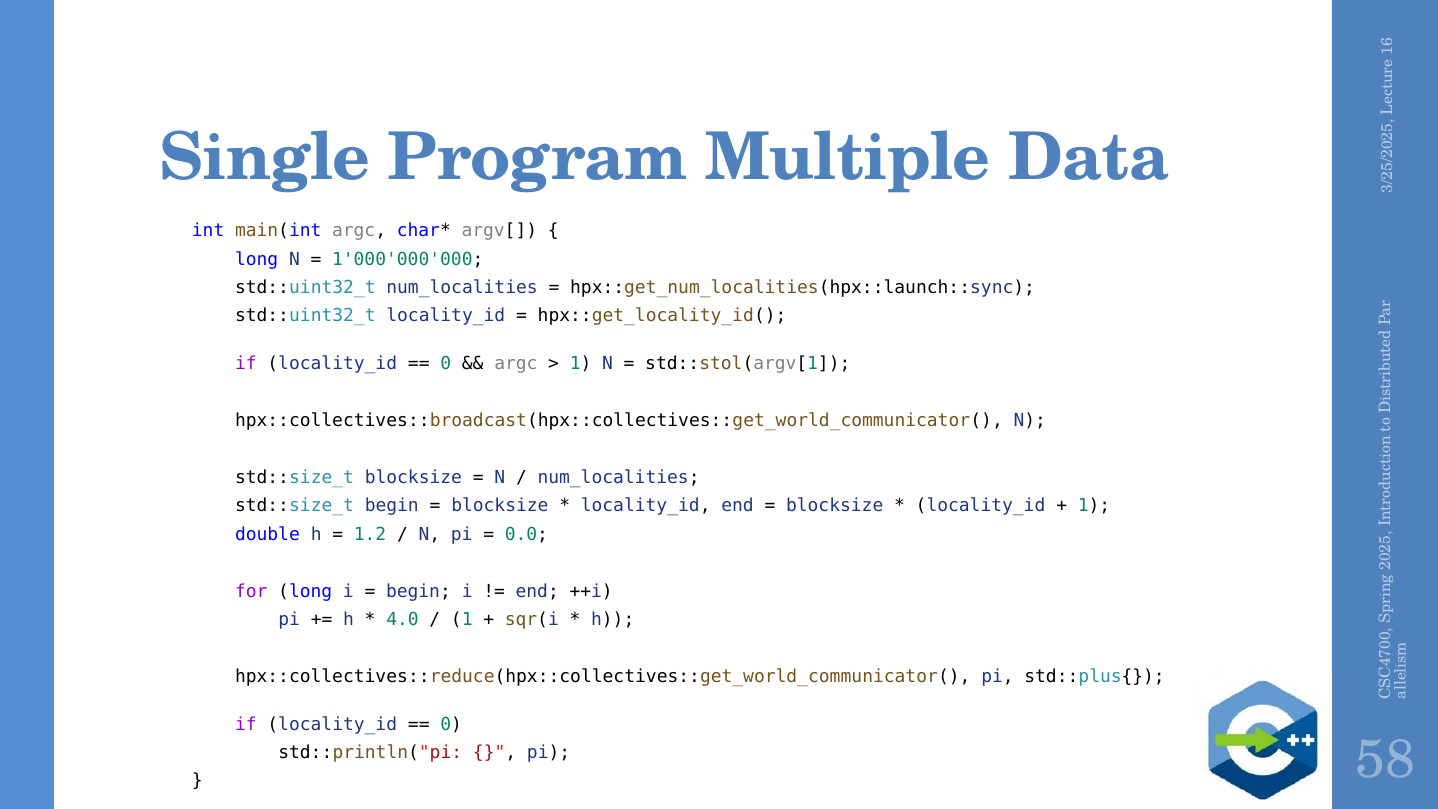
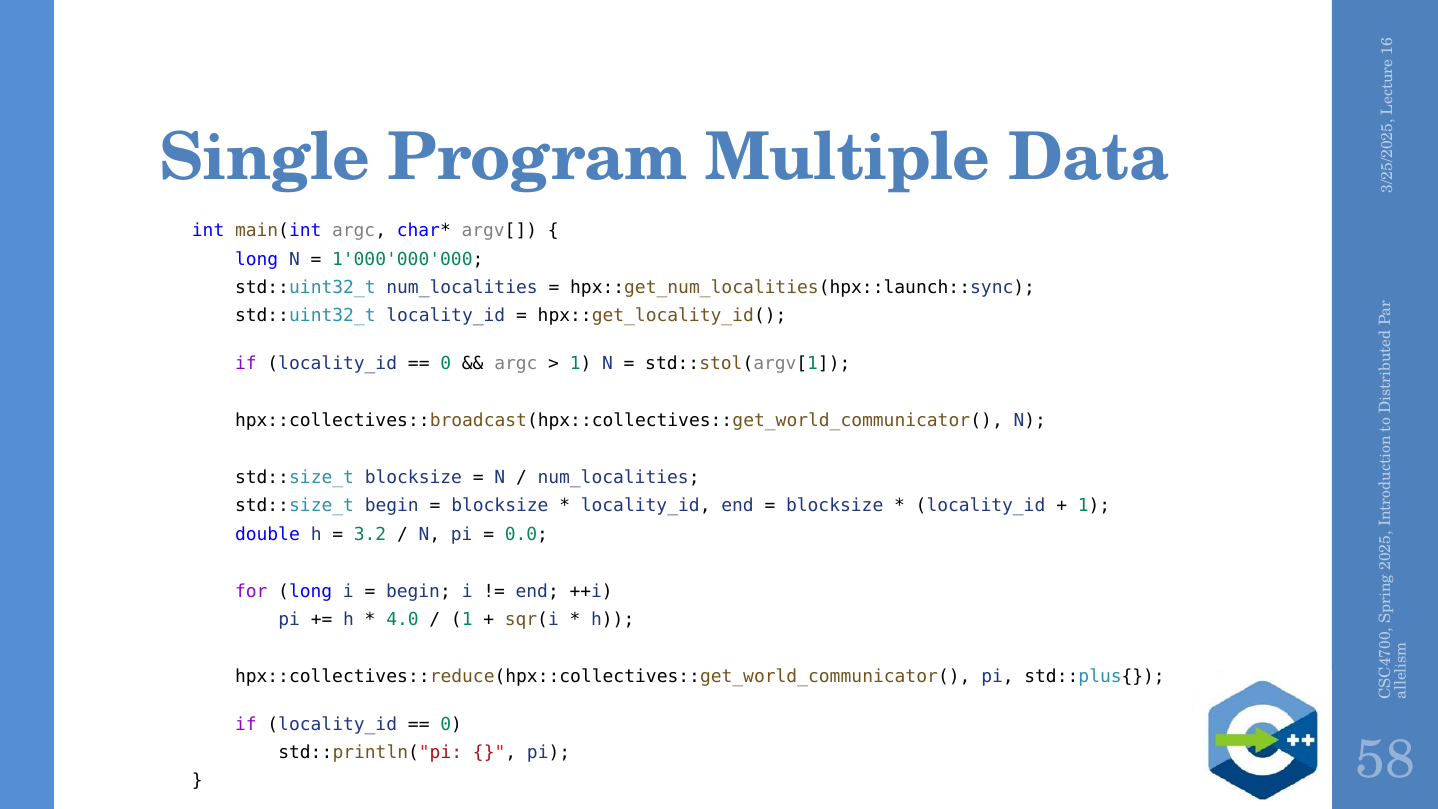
1.2: 1.2 -> 3.2
